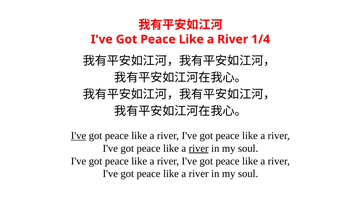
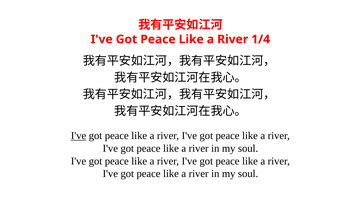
river at (199, 148) underline: present -> none
